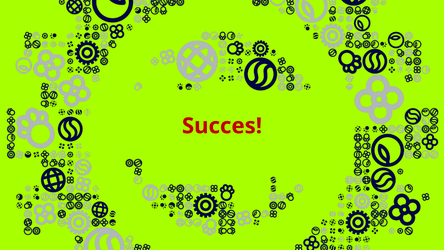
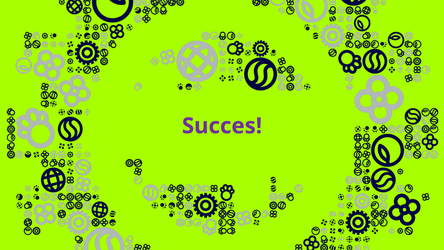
Succes colour: red -> purple
